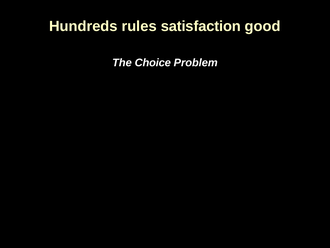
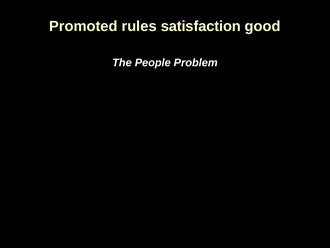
Hundreds: Hundreds -> Promoted
Choice: Choice -> People
